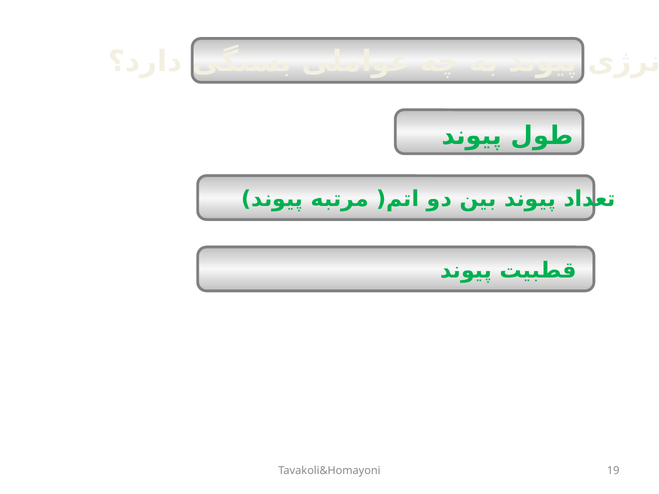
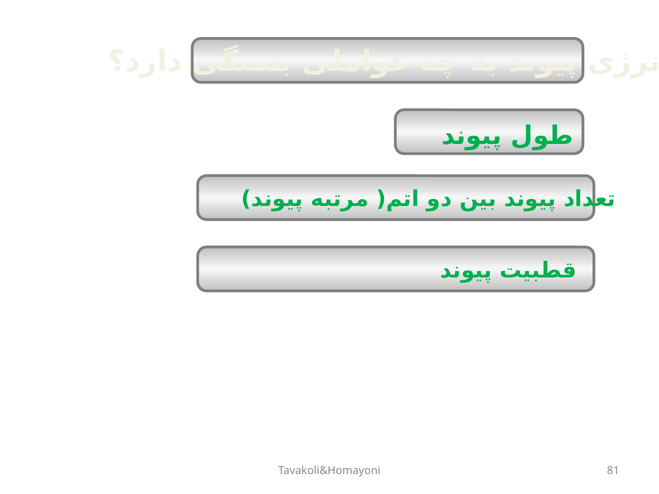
19: 19 -> 81
